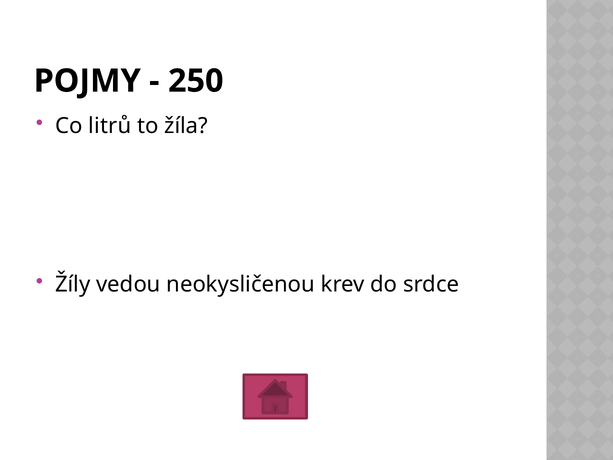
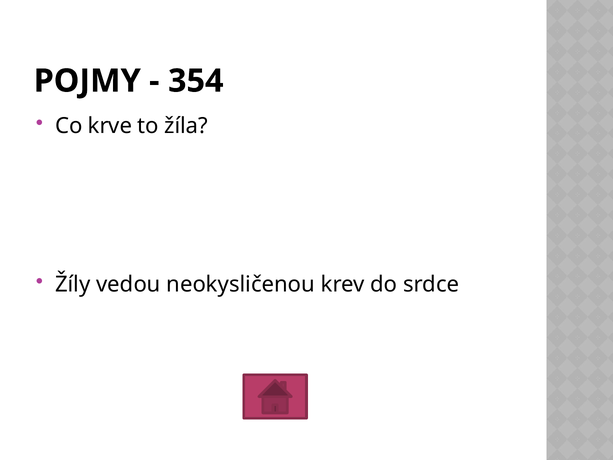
250: 250 -> 354
litrů: litrů -> krve
